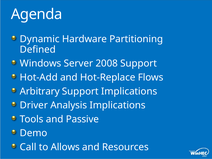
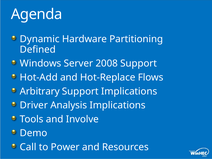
Passive: Passive -> Involve
Allows: Allows -> Power
